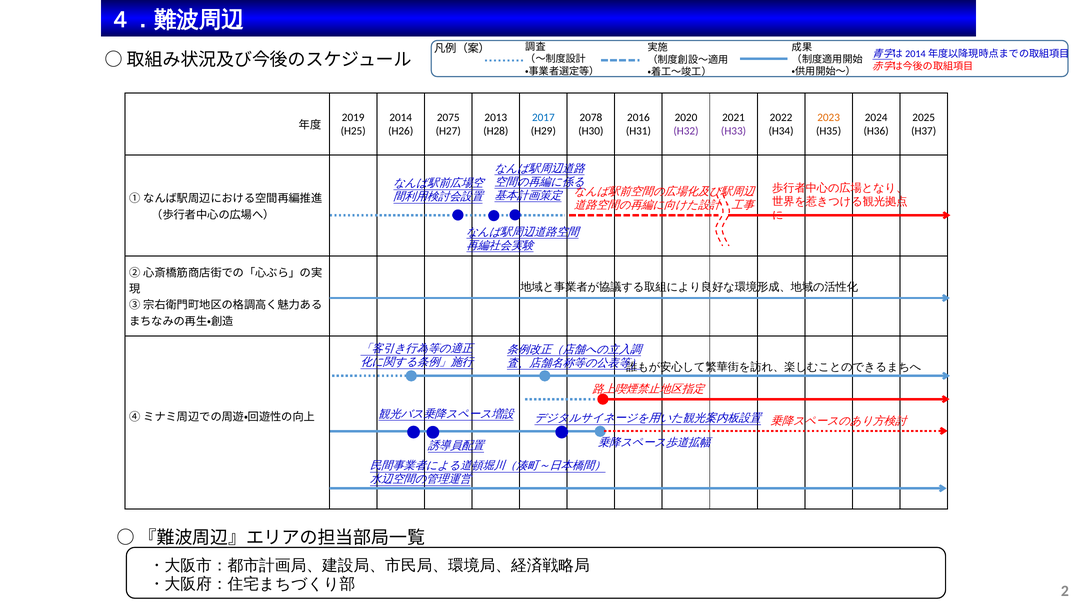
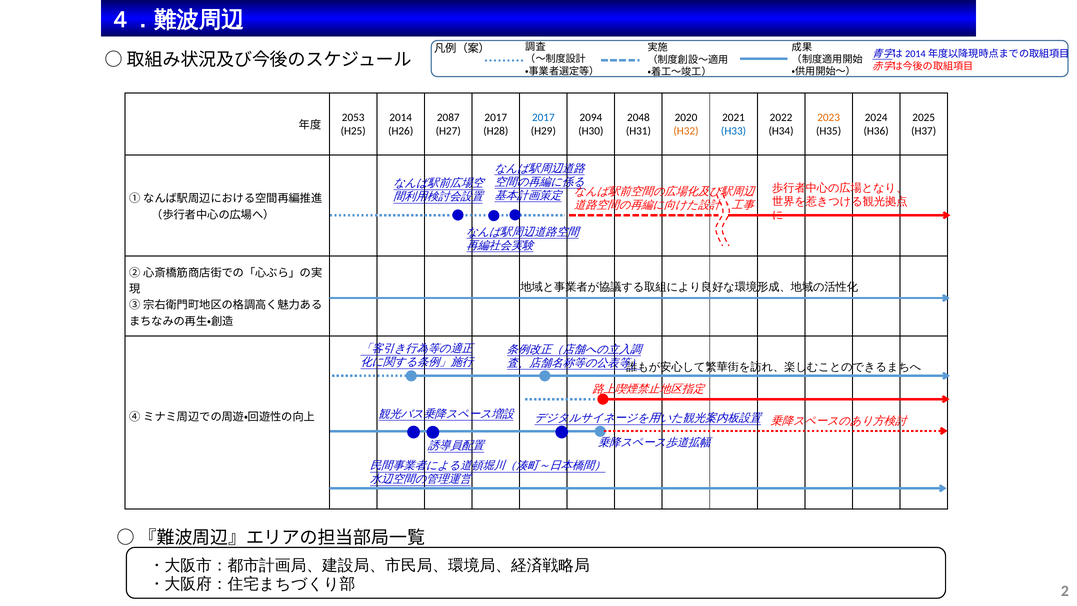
2019: 2019 -> 2053
2075: 2075 -> 2087
2013 at (496, 117): 2013 -> 2017
2078: 2078 -> 2094
2016: 2016 -> 2048
H32 colour: purple -> orange
H33 colour: purple -> blue
